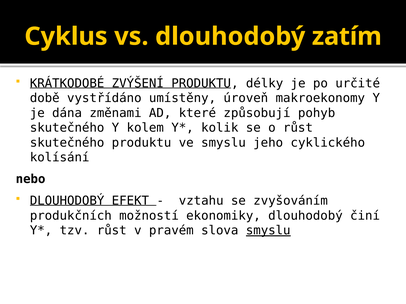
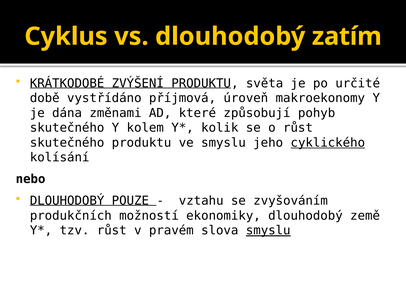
délky: délky -> světa
umístěny: umístěny -> příjmová
cyklického underline: none -> present
EFEKT: EFEKT -> POUZE
činí: činí -> země
